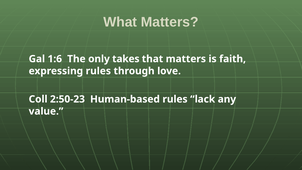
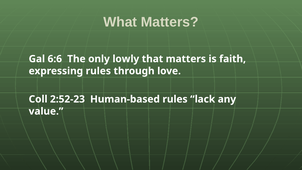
1:6: 1:6 -> 6:6
takes: takes -> lowly
2:50-23: 2:50-23 -> 2:52-23
